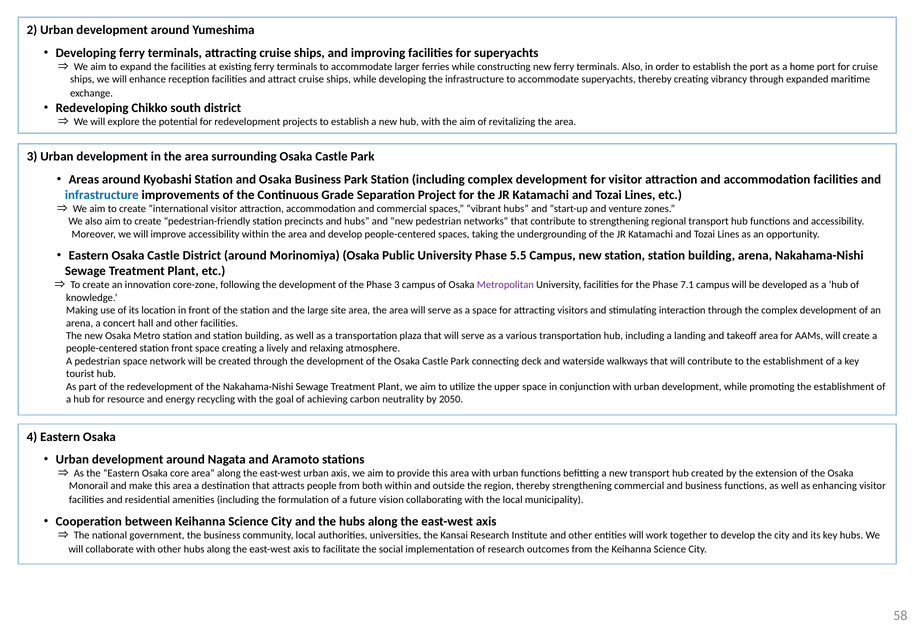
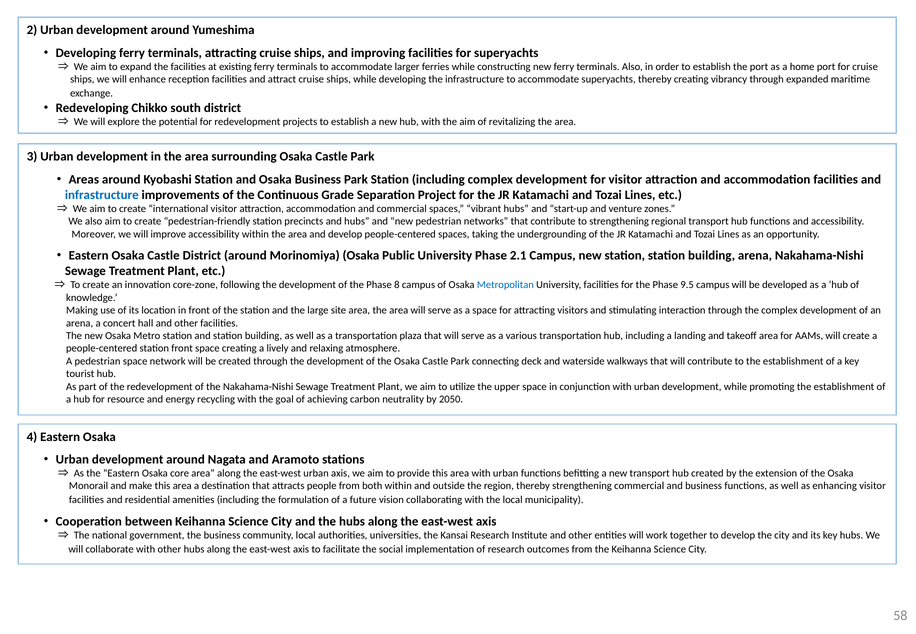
5.5: 5.5 -> 2.1
Phase 3: 3 -> 8
Metropolitan colour: purple -> blue
7.1: 7.1 -> 9.5
